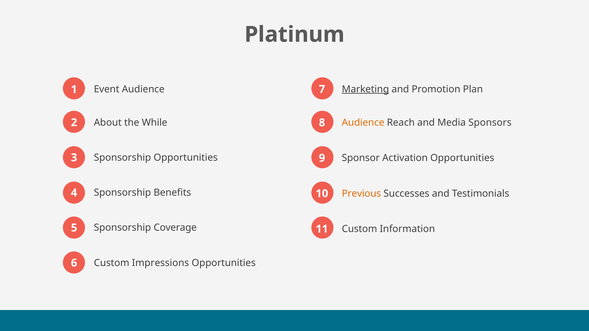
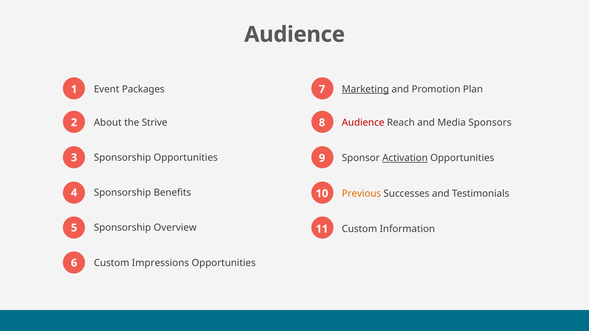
Platinum at (294, 35): Platinum -> Audience
Event Audience: Audience -> Packages
While: While -> Strive
Audience at (363, 123) colour: orange -> red
Activation underline: none -> present
Coverage: Coverage -> Overview
